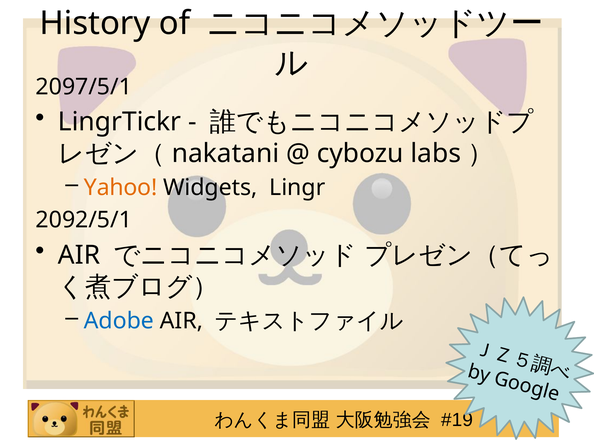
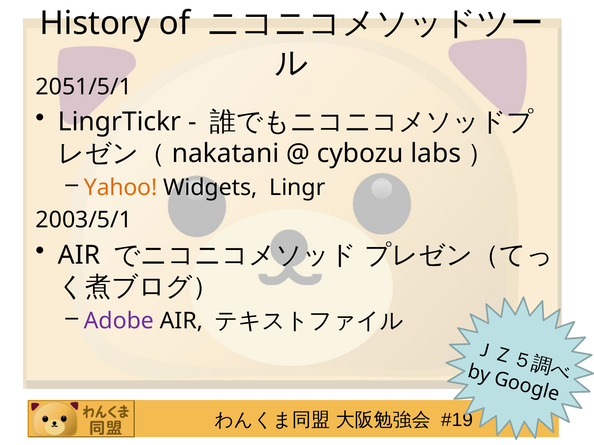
2097/5/1: 2097/5/1 -> 2051/5/1
2092/5/1: 2092/5/1 -> 2003/5/1
Adobe colour: blue -> purple
